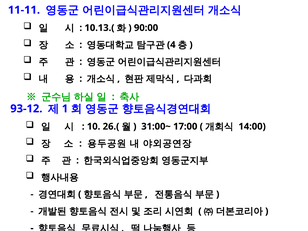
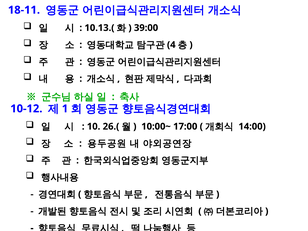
11-11: 11-11 -> 18-11
90:00: 90:00 -> 39:00
93-12: 93-12 -> 10-12
31:00~: 31:00~ -> 10:00~
